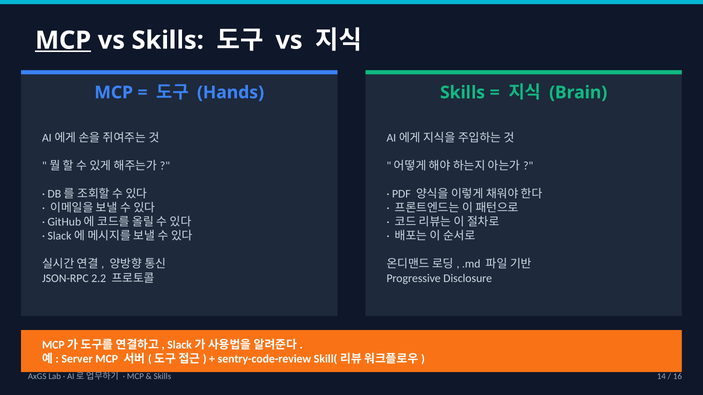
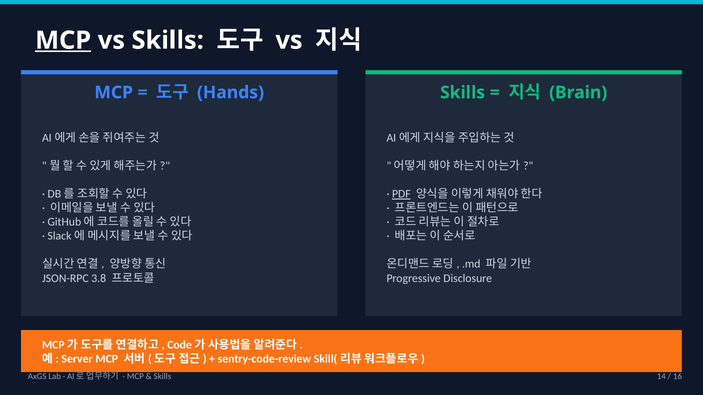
PDF underline: none -> present
2.2: 2.2 -> 3.8
Slack at (180, 345): Slack -> Code
